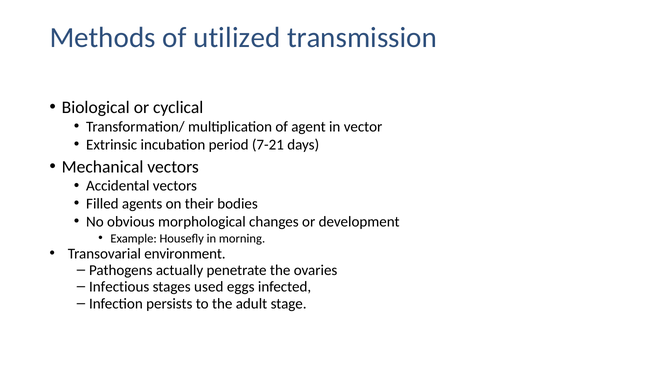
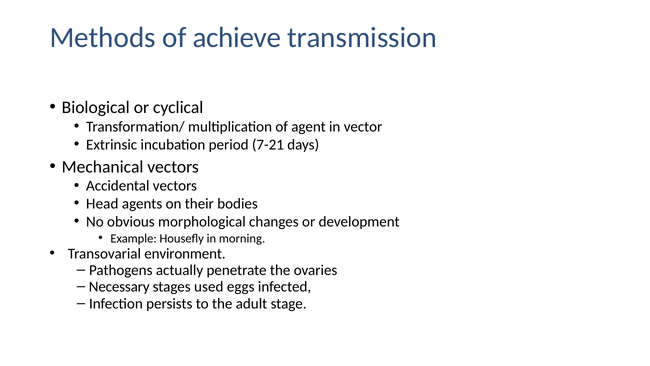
utilized: utilized -> achieve
Filled: Filled -> Head
Infectious: Infectious -> Necessary
